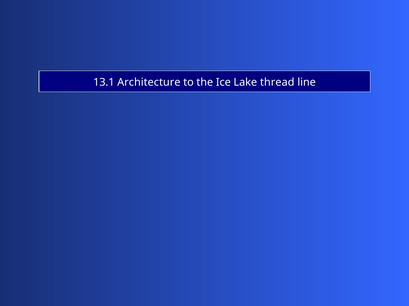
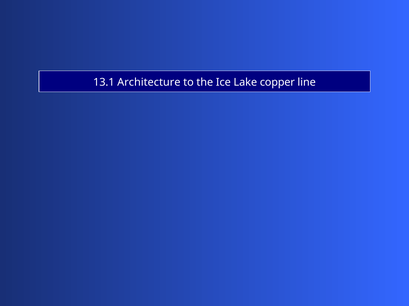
thread: thread -> copper
